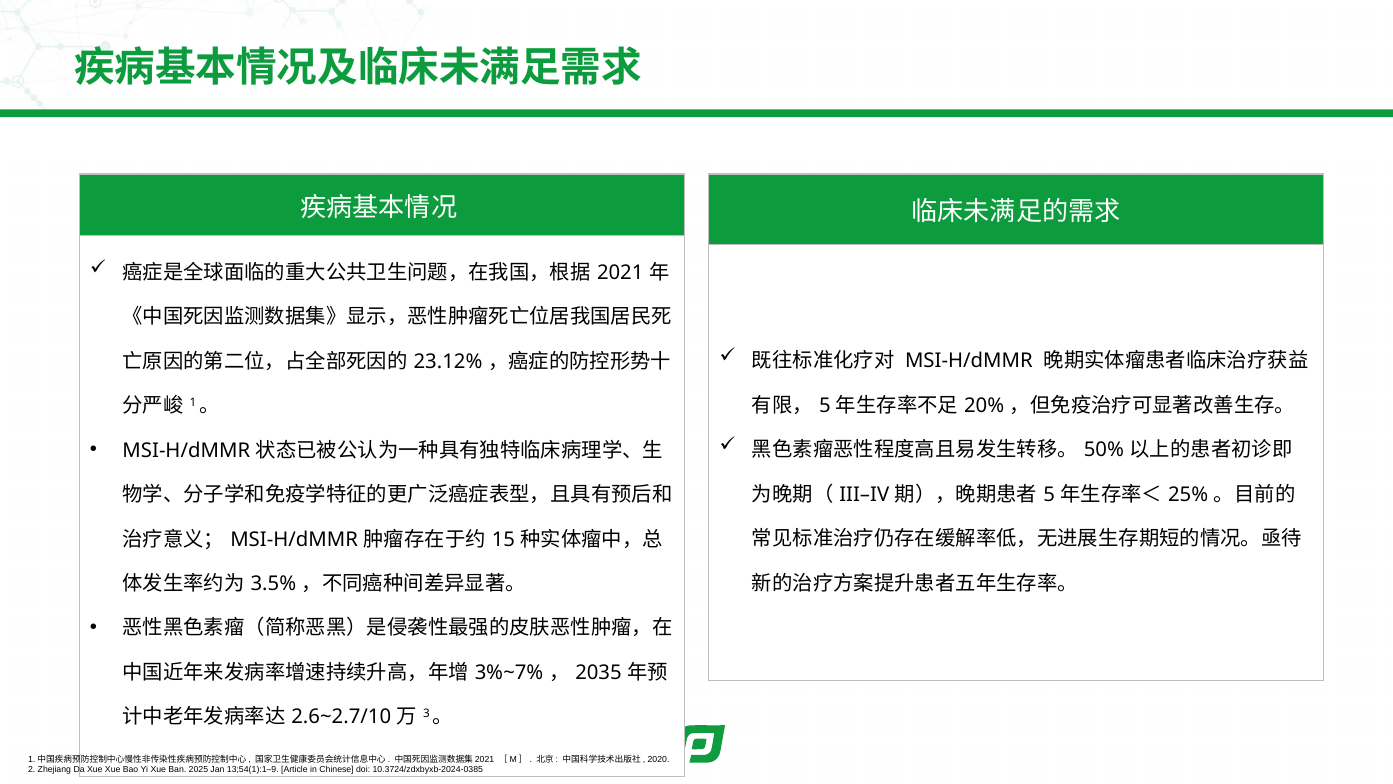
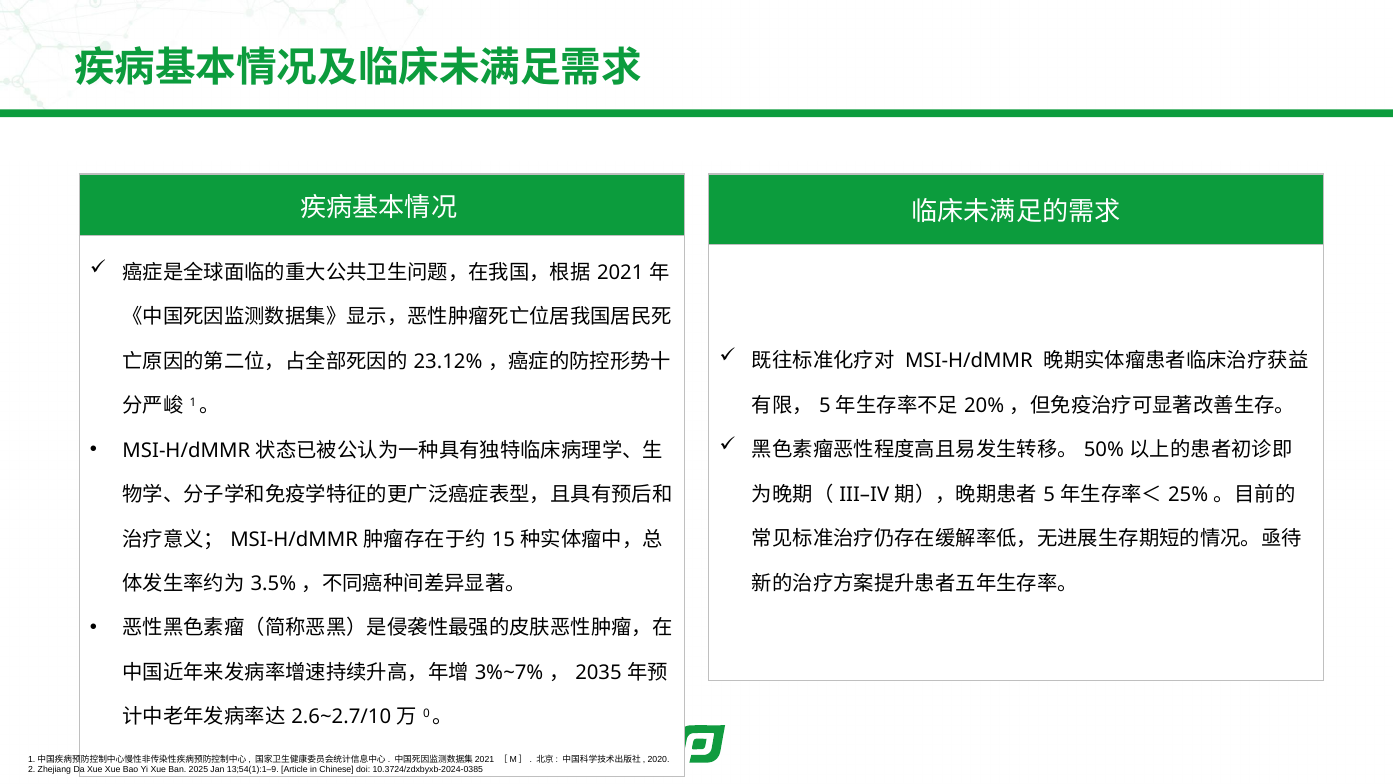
3: 3 -> 0
